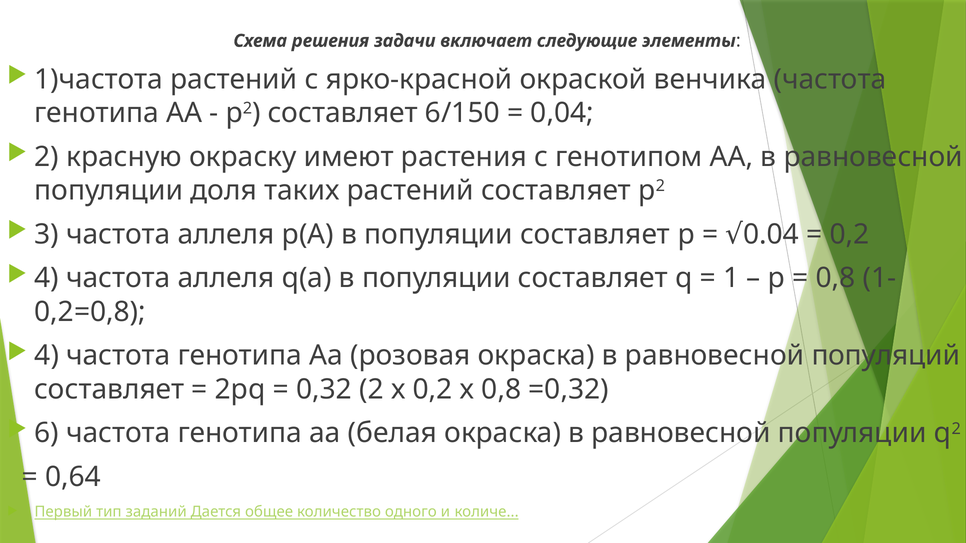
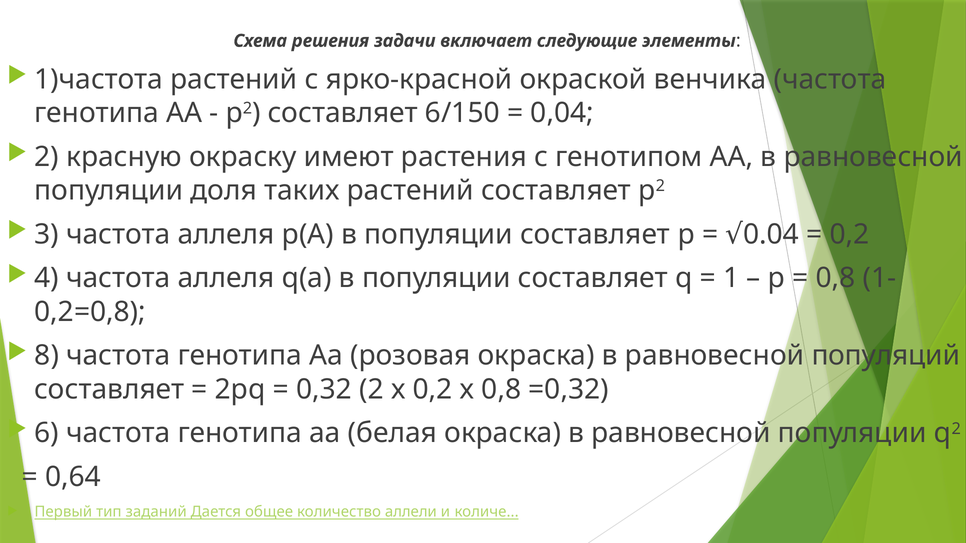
4 at (47, 356): 4 -> 8
одного: одного -> аллели
